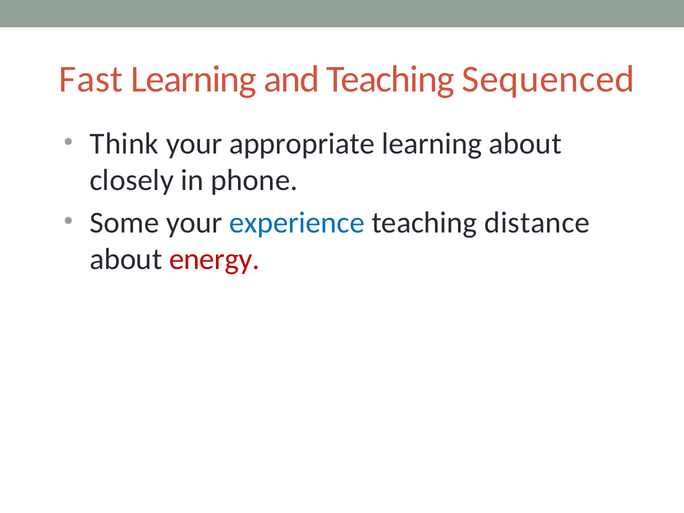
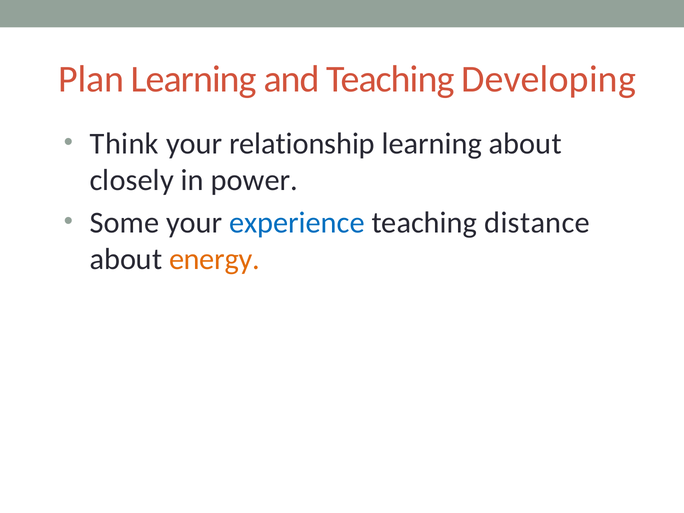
Fast: Fast -> Plan
Sequenced: Sequenced -> Developing
appropriate: appropriate -> relationship
phone: phone -> power
energy colour: red -> orange
